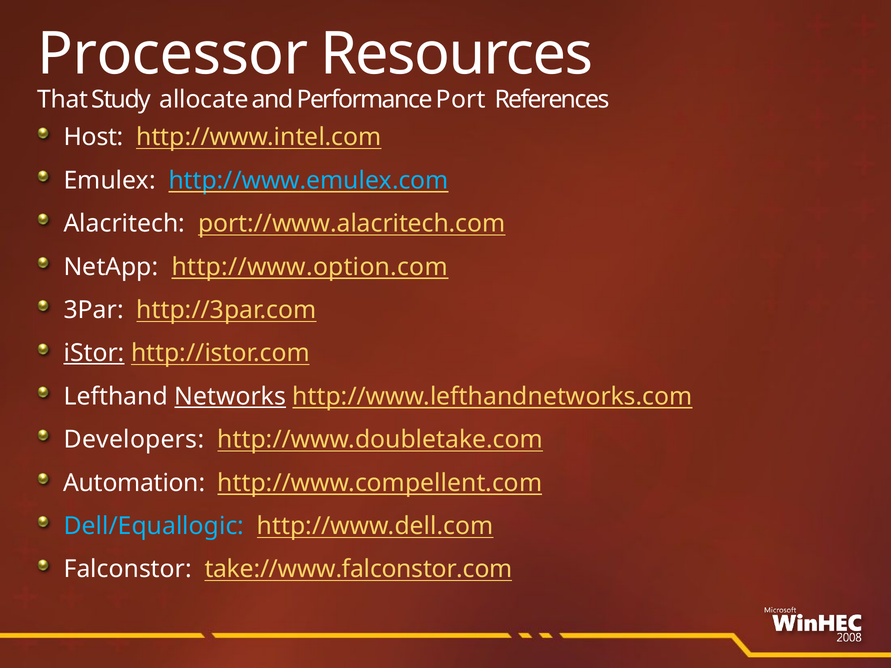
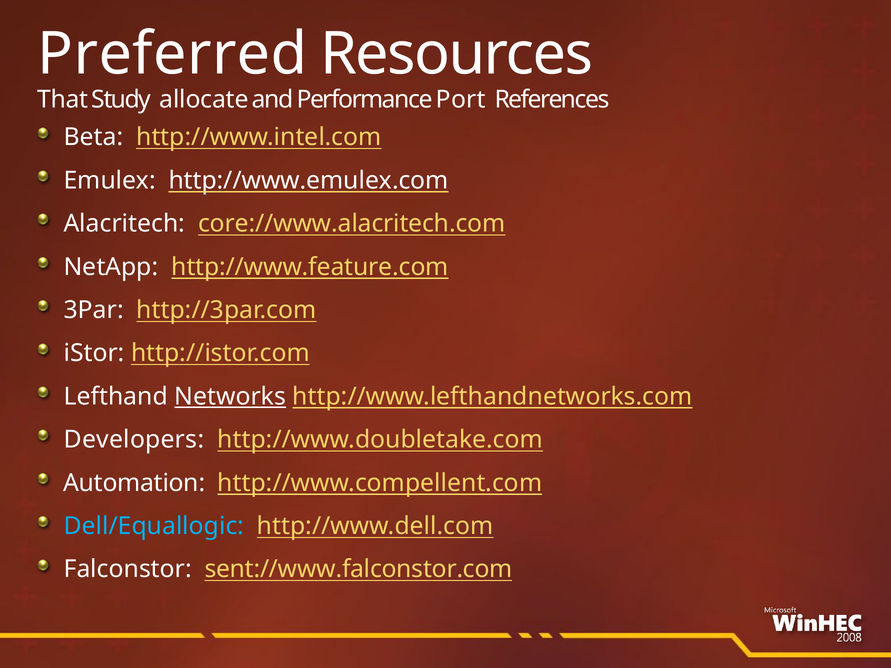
Processor: Processor -> Preferred
Host: Host -> Beta
http://www.emulex.com colour: light blue -> white
port://www.alacritech.com: port://www.alacritech.com -> core://www.alacritech.com
http://www.option.com: http://www.option.com -> http://www.feature.com
iStor underline: present -> none
take://www.falconstor.com: take://www.falconstor.com -> sent://www.falconstor.com
